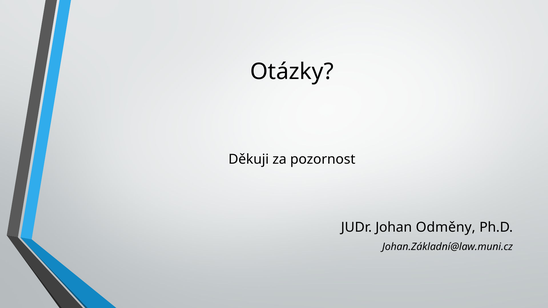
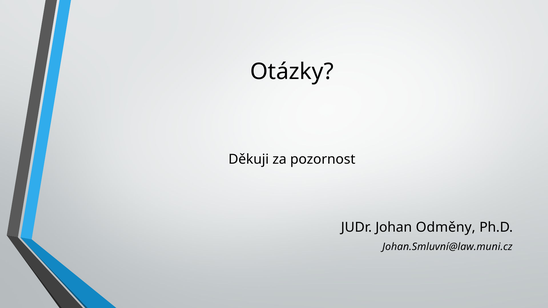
Johan.Základní@law.muni.cz: Johan.Základní@law.muni.cz -> Johan.Smluvní@law.muni.cz
